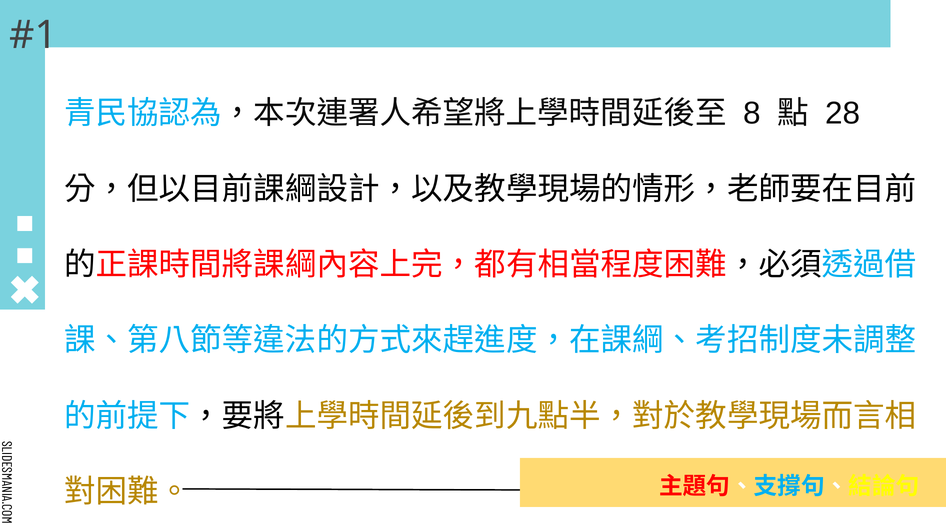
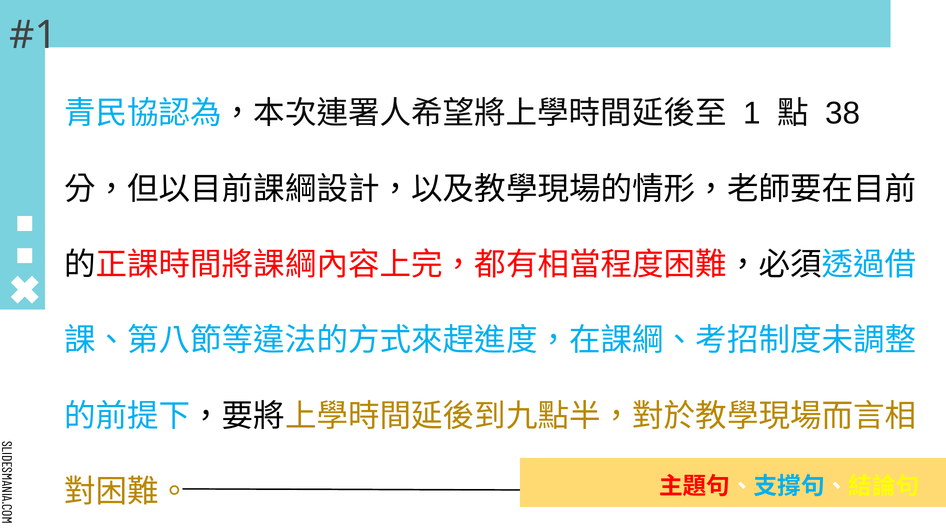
8: 8 -> 1
28: 28 -> 38
